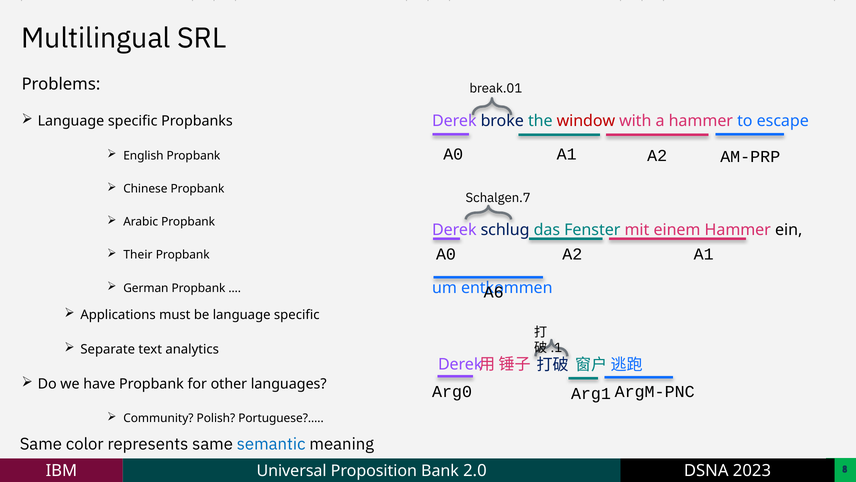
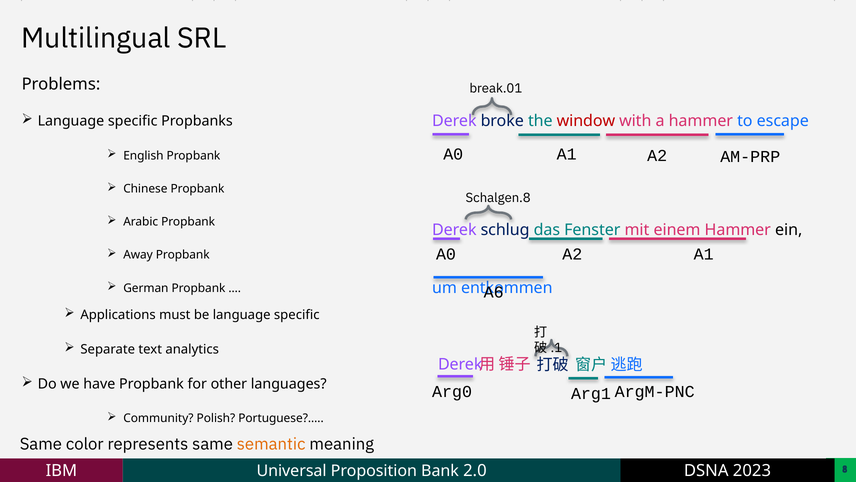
Schalgen.7: Schalgen.7 -> Schalgen.8
Their: Their -> Away
semantic colour: blue -> orange
